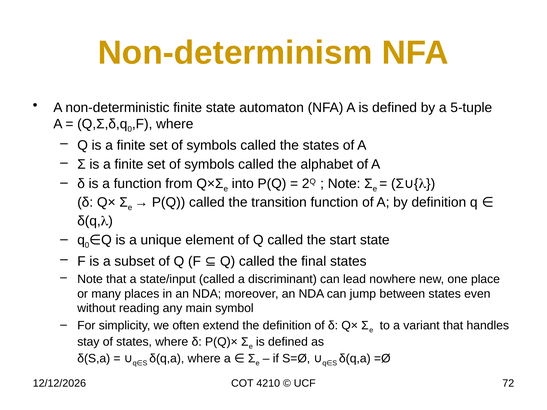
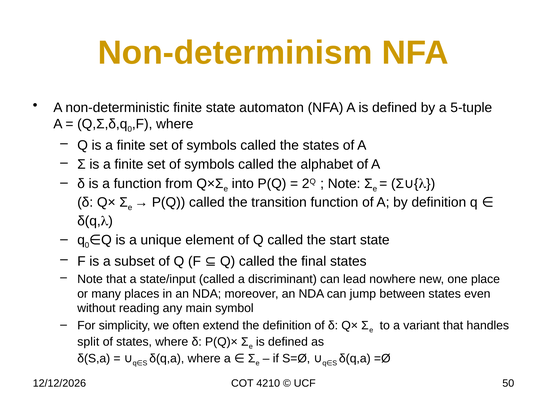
stay: stay -> split
72: 72 -> 50
